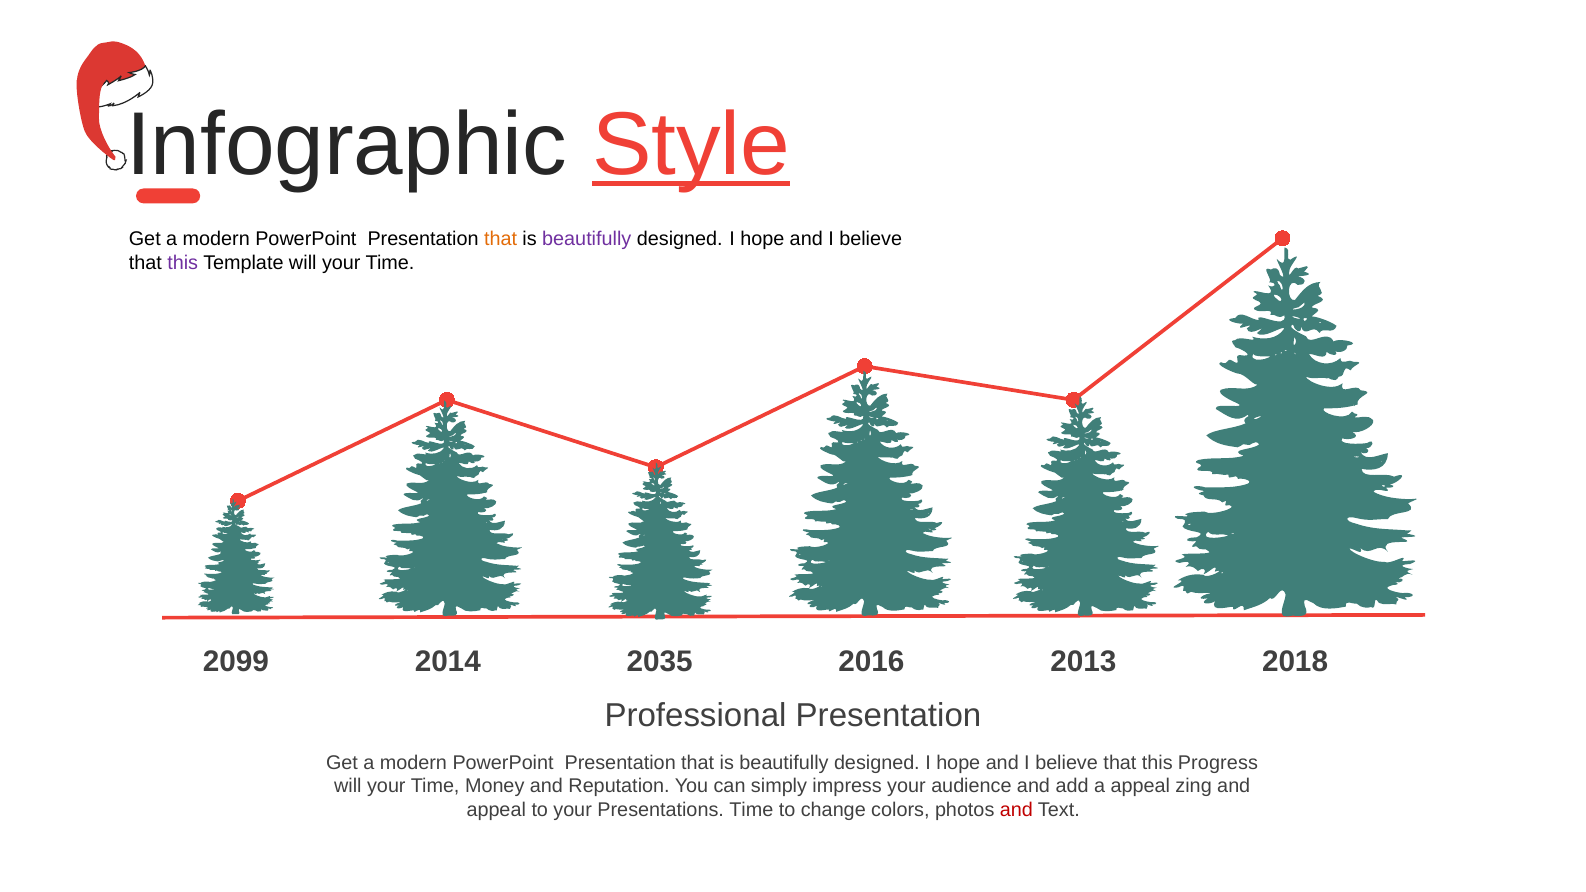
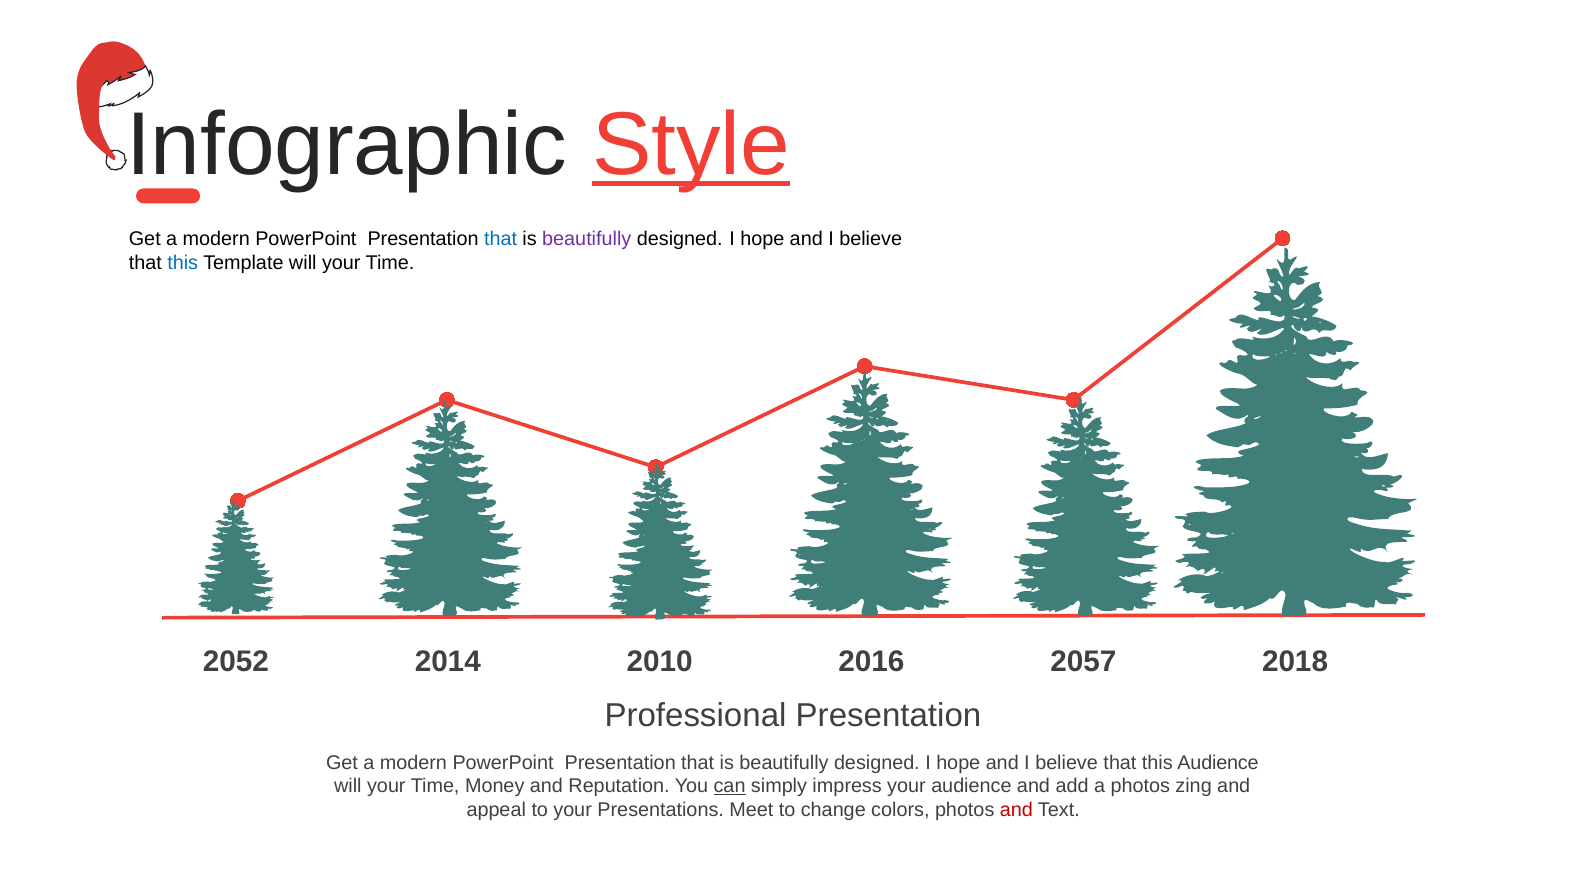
that at (501, 239) colour: orange -> blue
this at (183, 263) colour: purple -> blue
2099: 2099 -> 2052
2035: 2035 -> 2010
2013: 2013 -> 2057
this Progress: Progress -> Audience
can underline: none -> present
a appeal: appeal -> photos
Presentations Time: Time -> Meet
